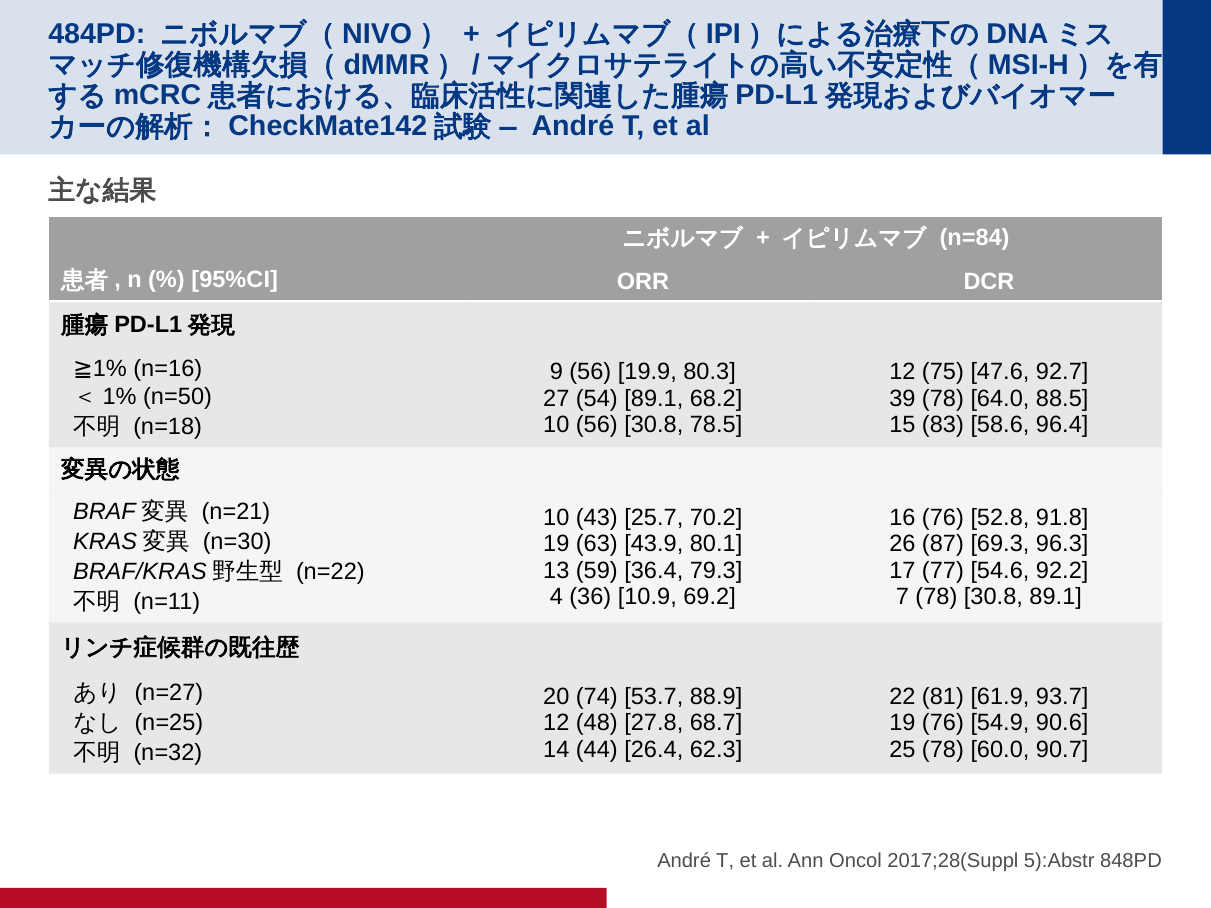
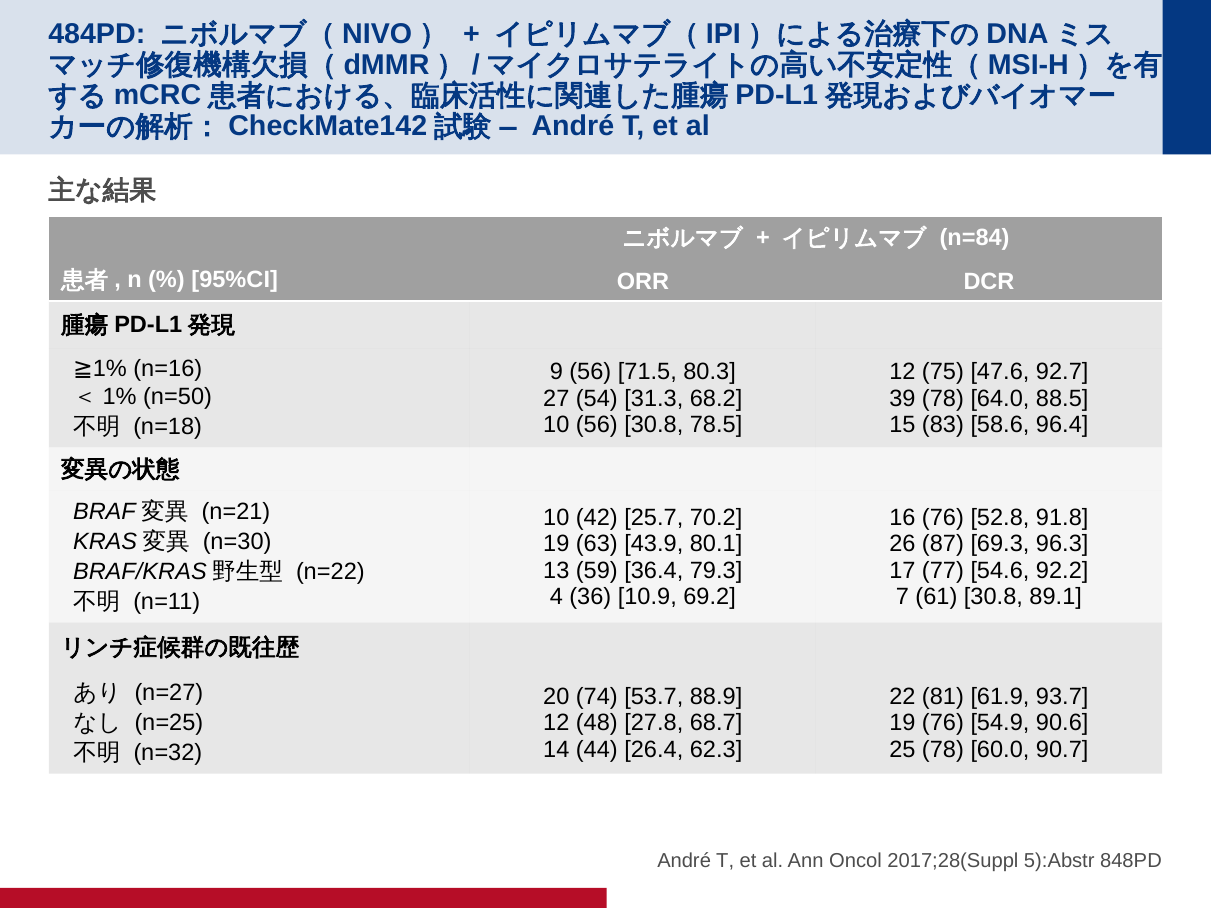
19.9: 19.9 -> 71.5
54 89.1: 89.1 -> 31.3
43: 43 -> 42
7 78: 78 -> 61
